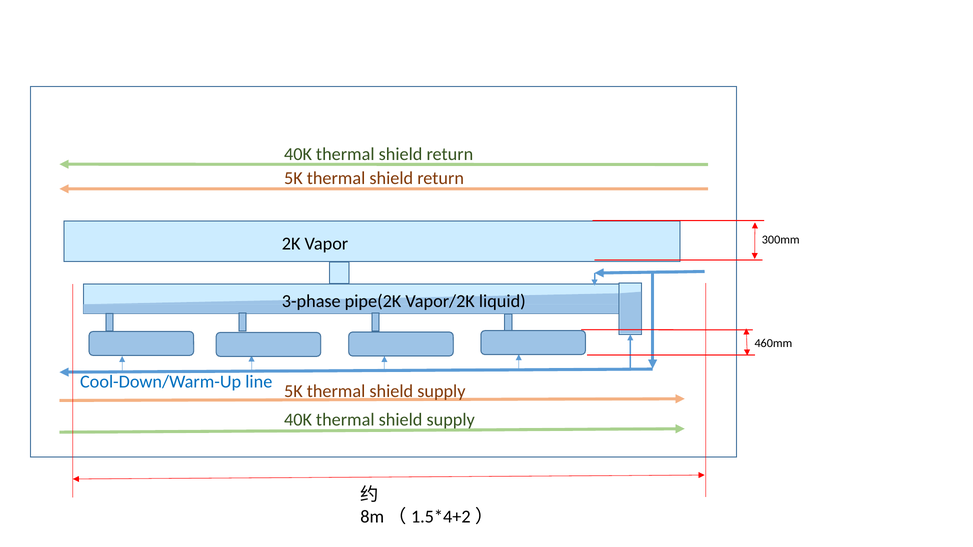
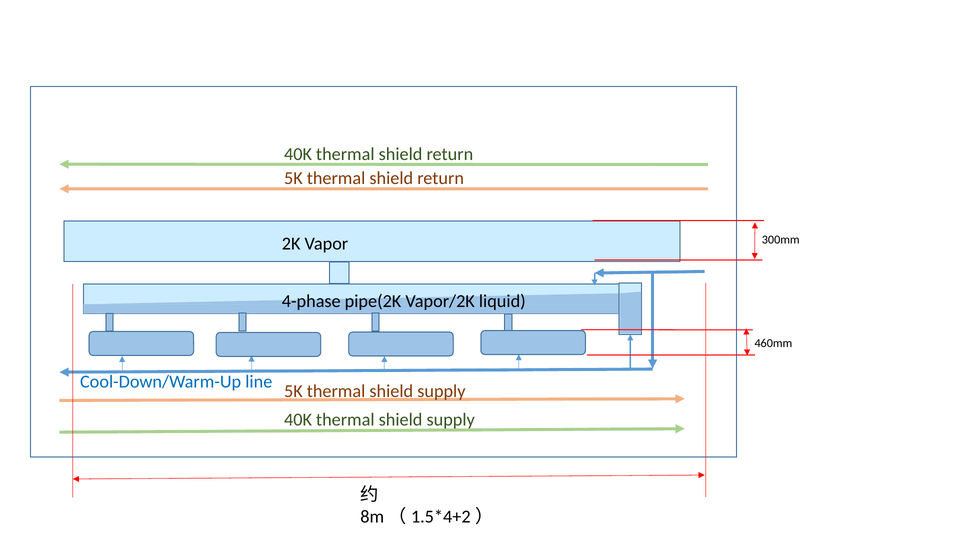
3-phase: 3-phase -> 4-phase
